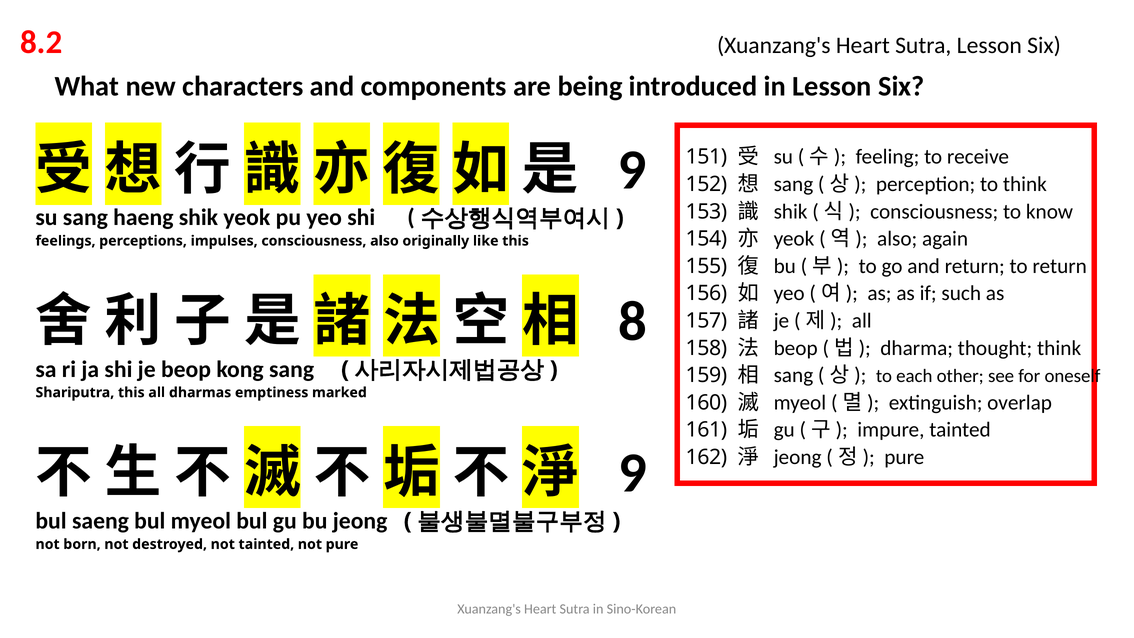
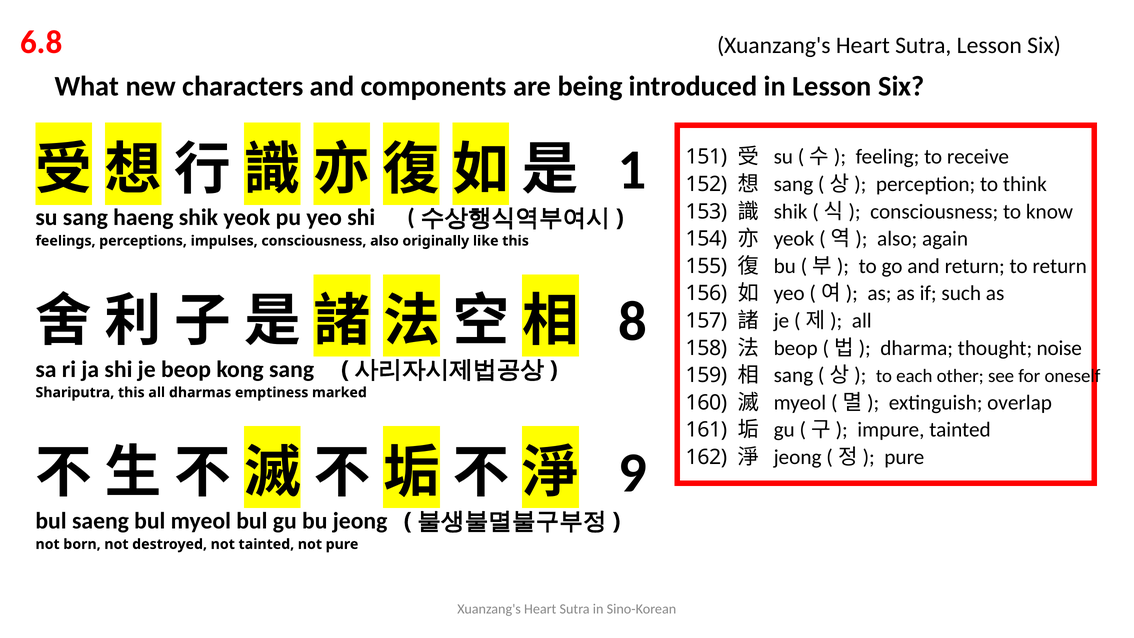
8.2: 8.2 -> 6.8
9 at (632, 170): 9 -> 1
thought think: think -> noise
